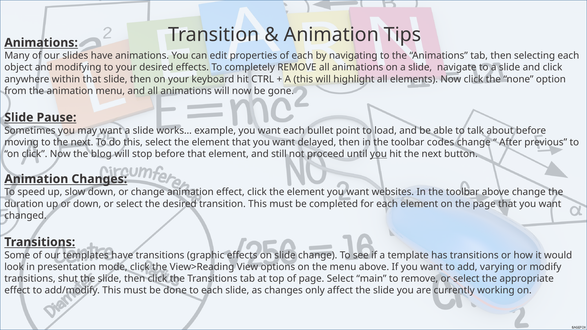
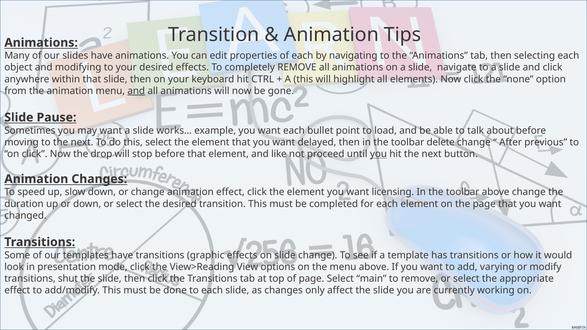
and at (136, 91) underline: none -> present
codes: codes -> delete
blog: blog -> drop
still: still -> like
websites: websites -> licensing
